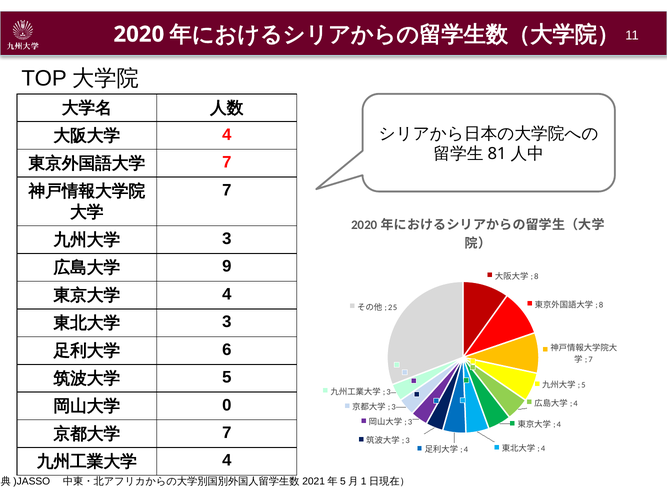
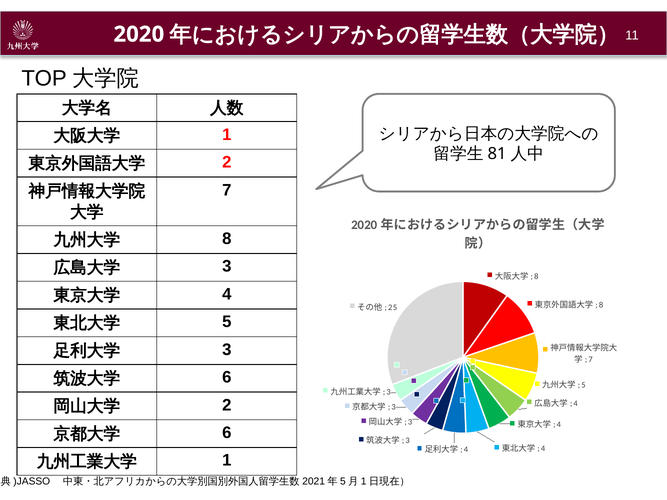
4 at (227, 135): 4 -> 1
7 at (227, 162): 7 -> 2
3 at (227, 239): 3 -> 8
9 at (227, 267): 9 -> 3
3 at (227, 322): 3 -> 5
6 at (227, 350): 6 -> 3
5 at (227, 378): 5 -> 6
0 at (227, 405): 0 -> 2
7 at (227, 433): 7 -> 6
4 at (227, 461): 4 -> 1
